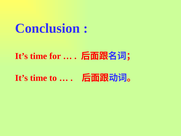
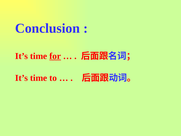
for underline: none -> present
